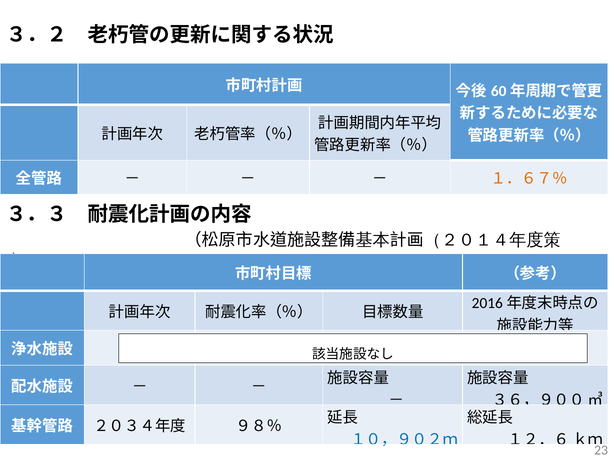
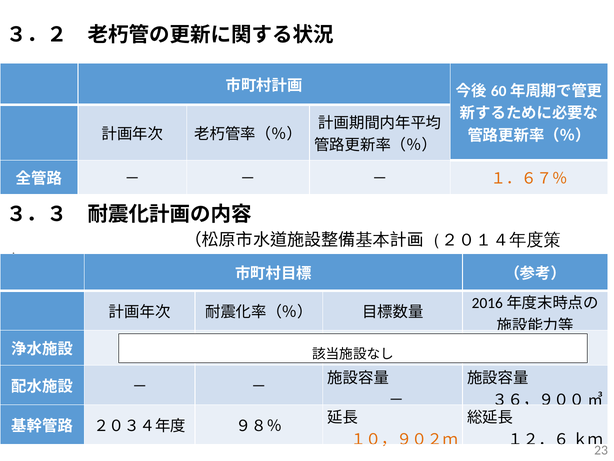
１０，９０２ｍ colour: blue -> orange
